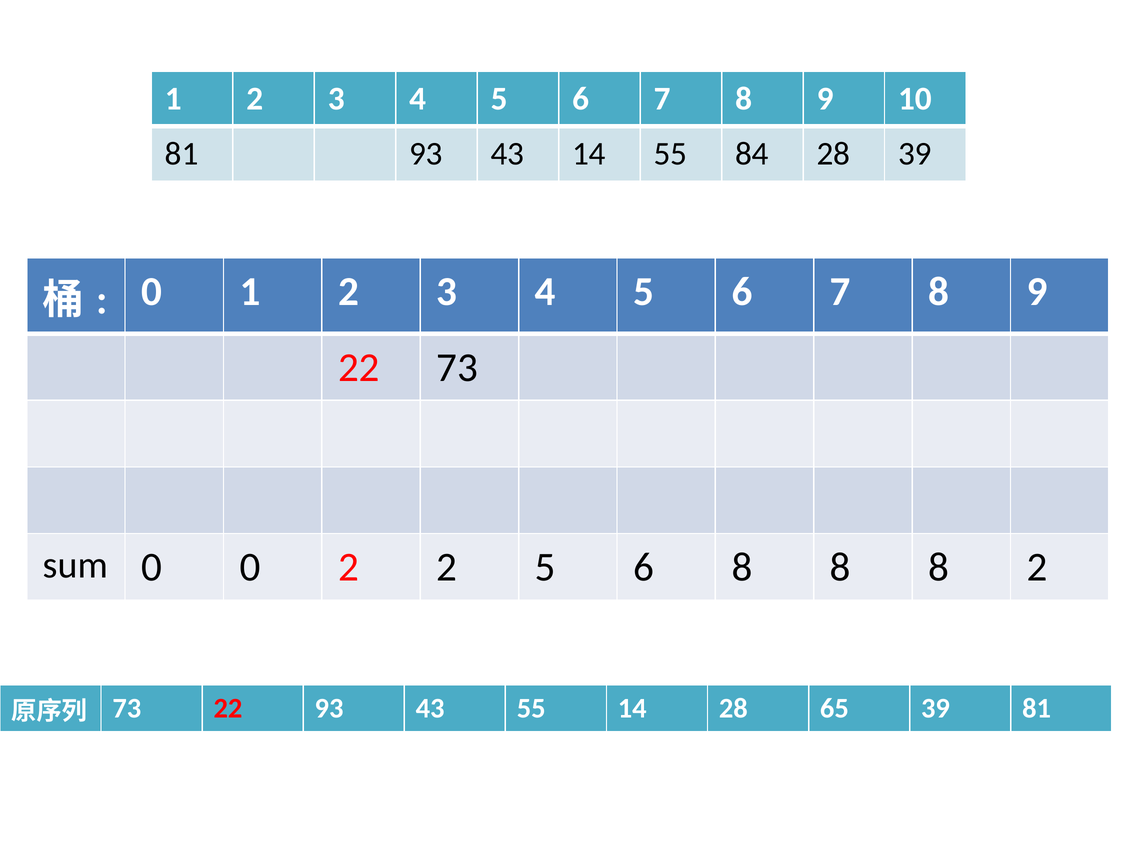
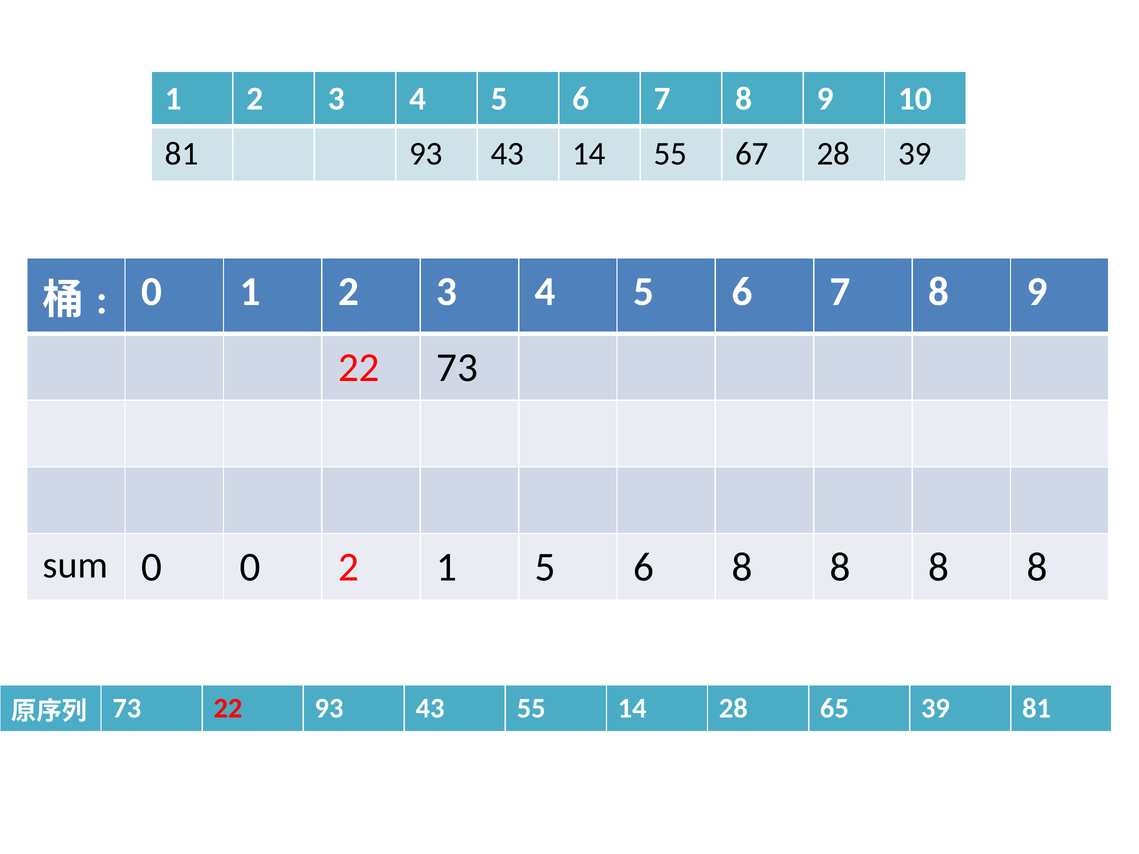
84: 84 -> 67
2 2: 2 -> 1
8 8 8 2: 2 -> 8
